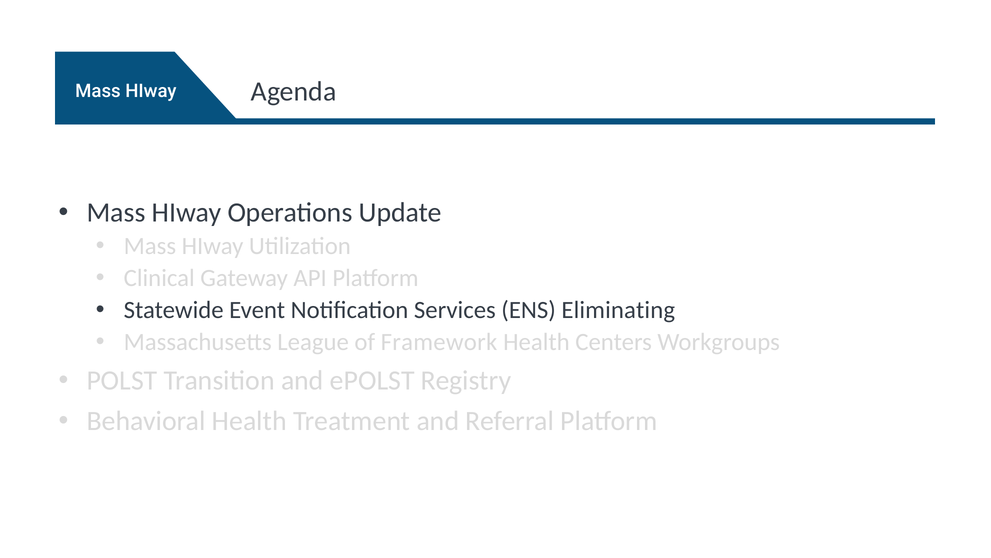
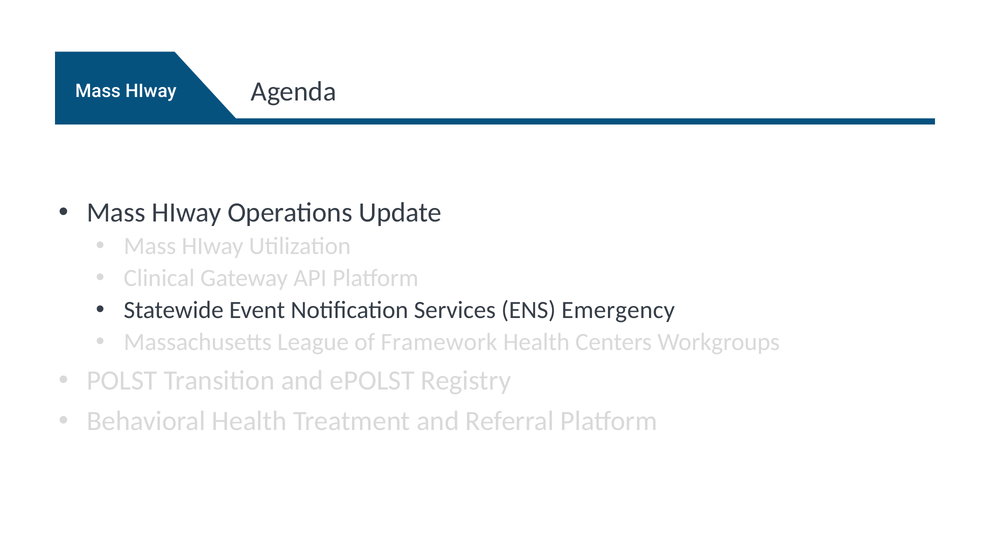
Eliminating: Eliminating -> Emergency
